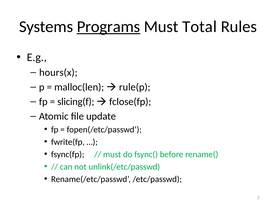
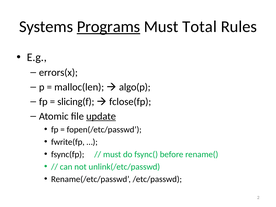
hours(x: hours(x -> errors(x
rule(p: rule(p -> algo(p
update underline: none -> present
